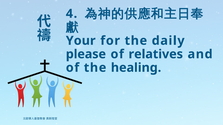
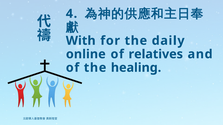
Your: Your -> With
please: please -> online
